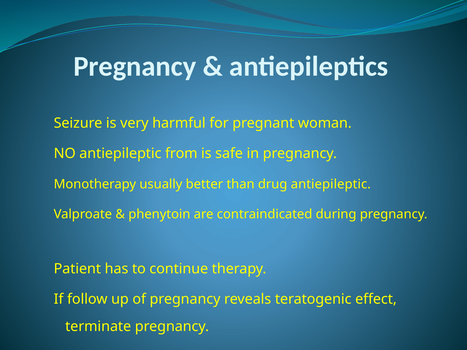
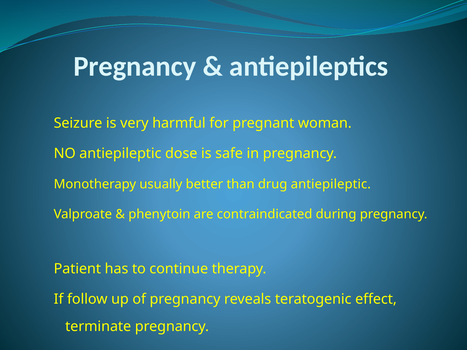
from: from -> dose
